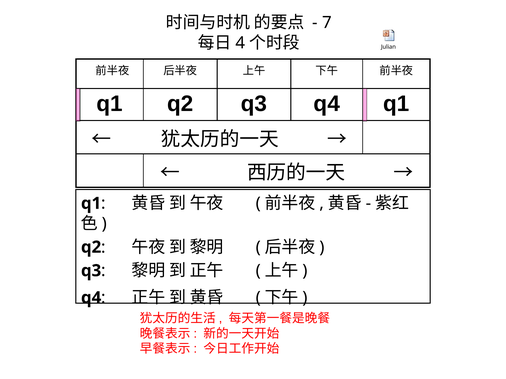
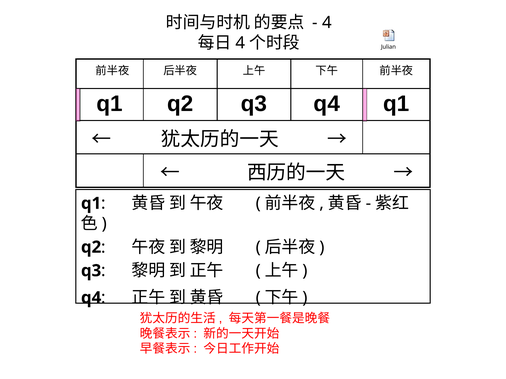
7 at (327, 23): 7 -> 4
